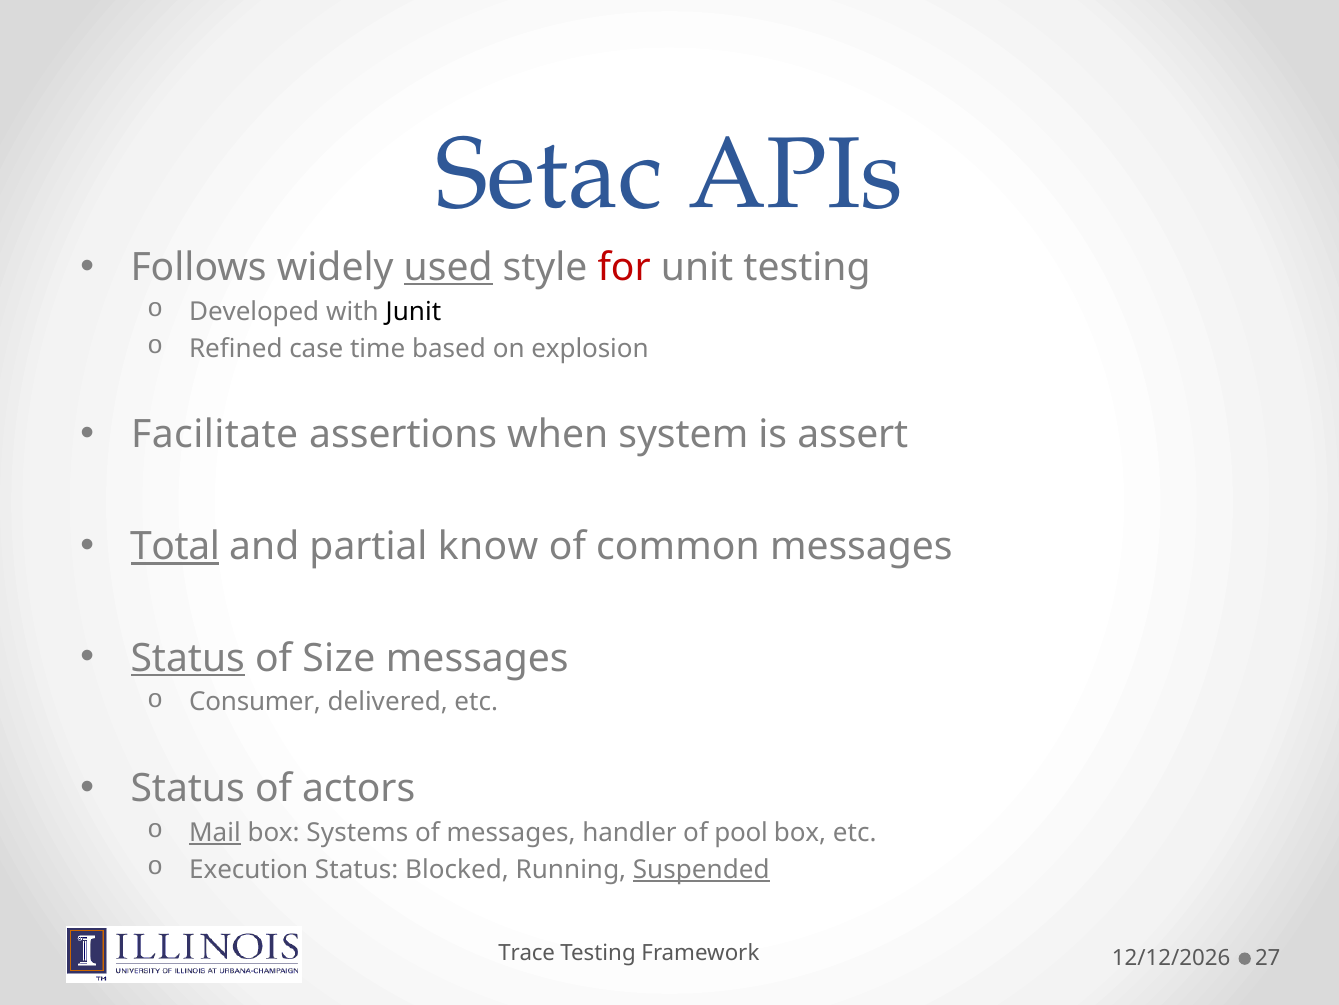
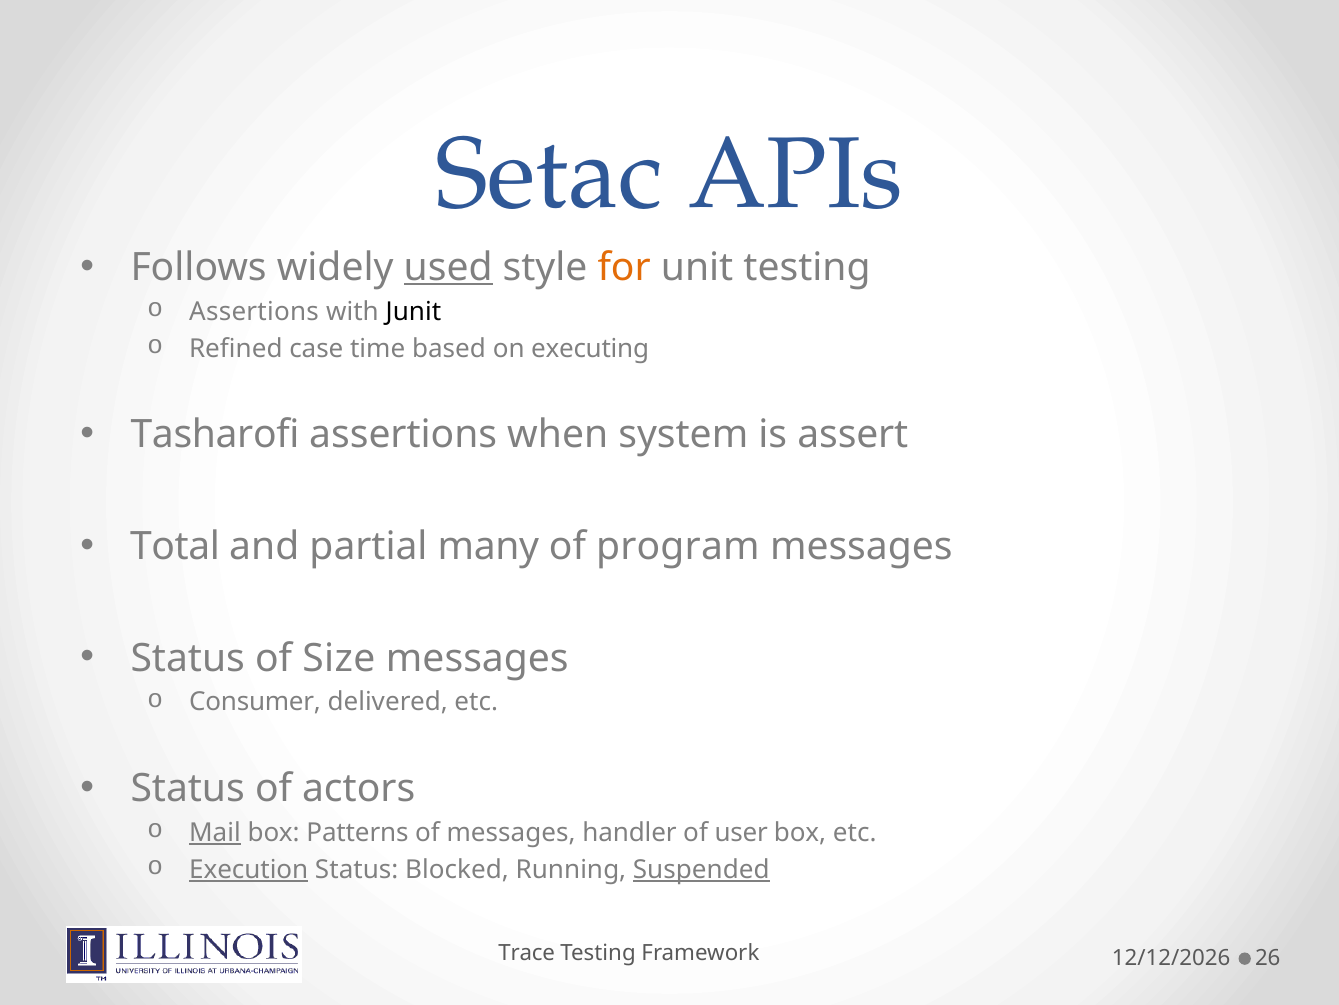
for colour: red -> orange
Developed at (254, 311): Developed -> Assertions
explosion: explosion -> executing
Facilitate: Facilitate -> Tasharofi
Total underline: present -> none
know: know -> many
common: common -> program
Status at (188, 658) underline: present -> none
Systems: Systems -> Patterns
pool: pool -> user
Execution underline: none -> present
27: 27 -> 26
